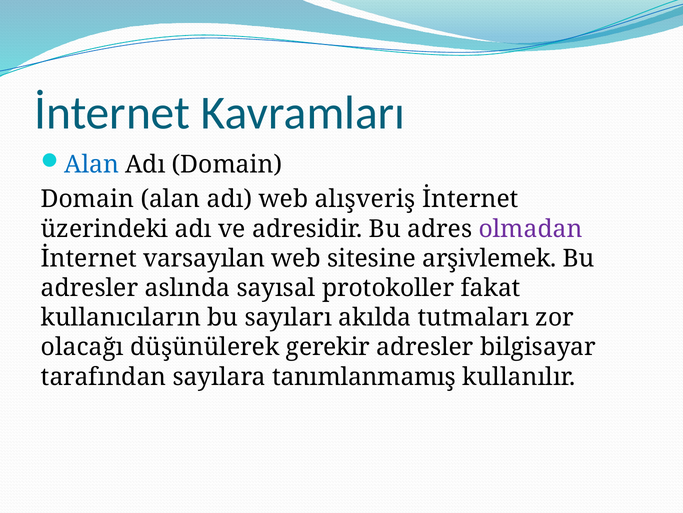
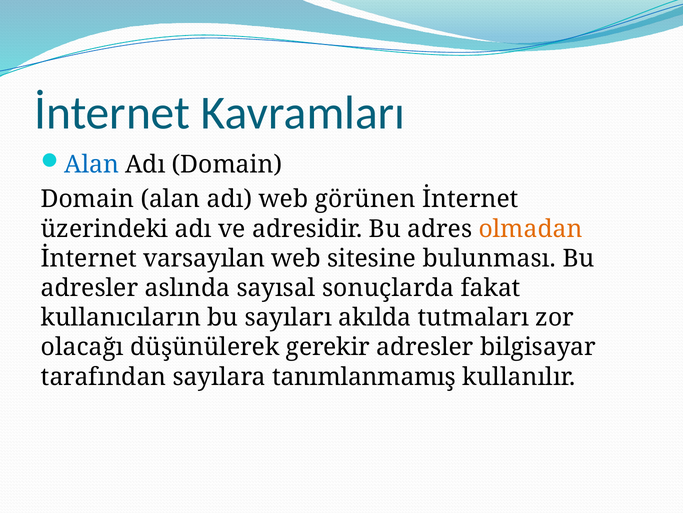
alışveriş: alışveriş -> görünen
olmadan colour: purple -> orange
arşivlemek: arşivlemek -> bulunması
protokoller: protokoller -> sonuçlarda
